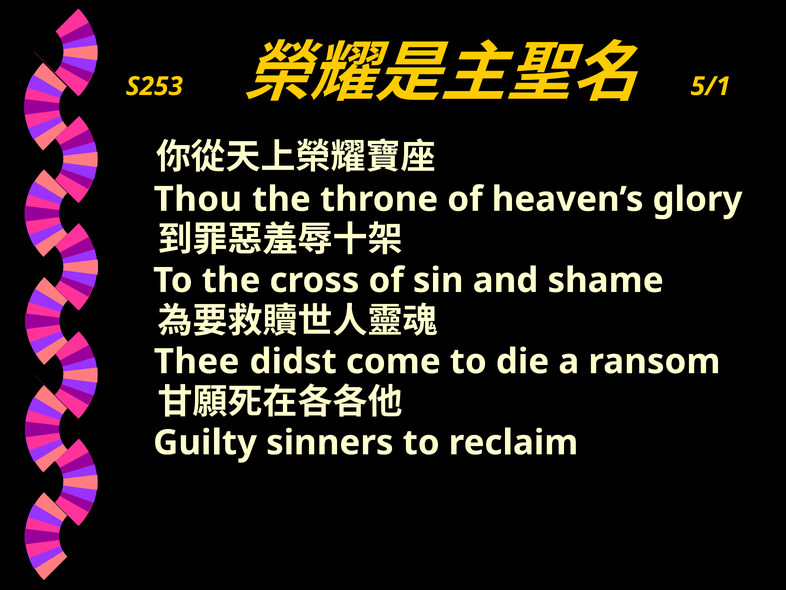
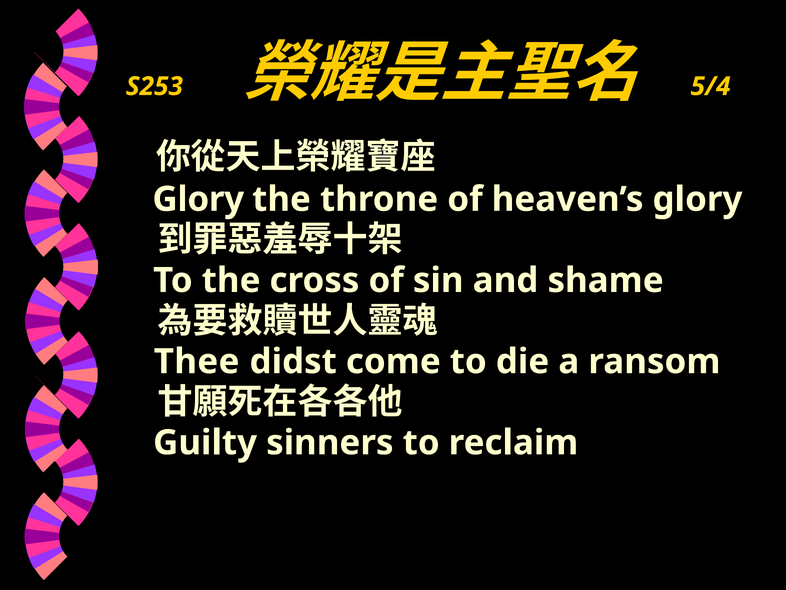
5/1: 5/1 -> 5/4
Thou at (198, 199): Thou -> Glory
